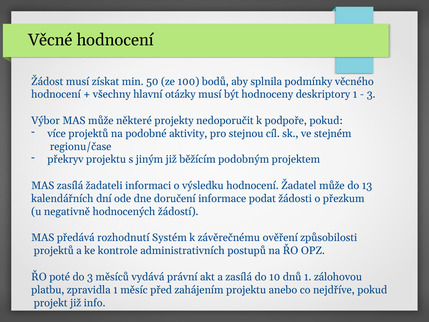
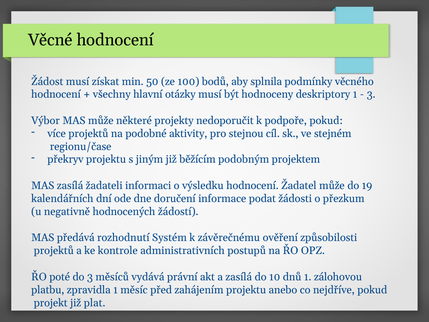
13: 13 -> 19
info: info -> plat
